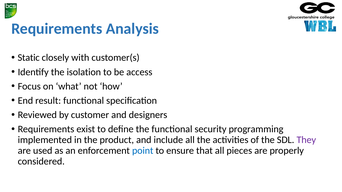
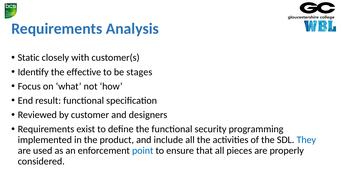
isolation: isolation -> effective
access: access -> stages
They colour: purple -> blue
